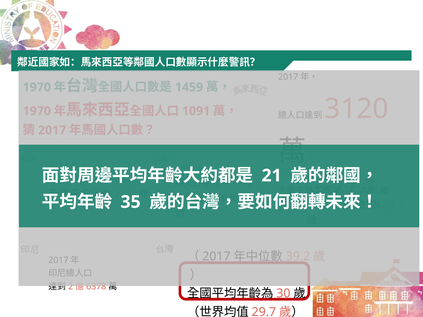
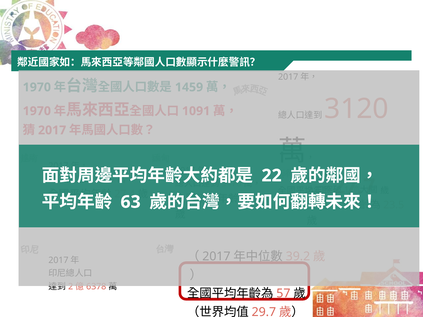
21: 21 -> 22
35: 35 -> 63
30: 30 -> 57
